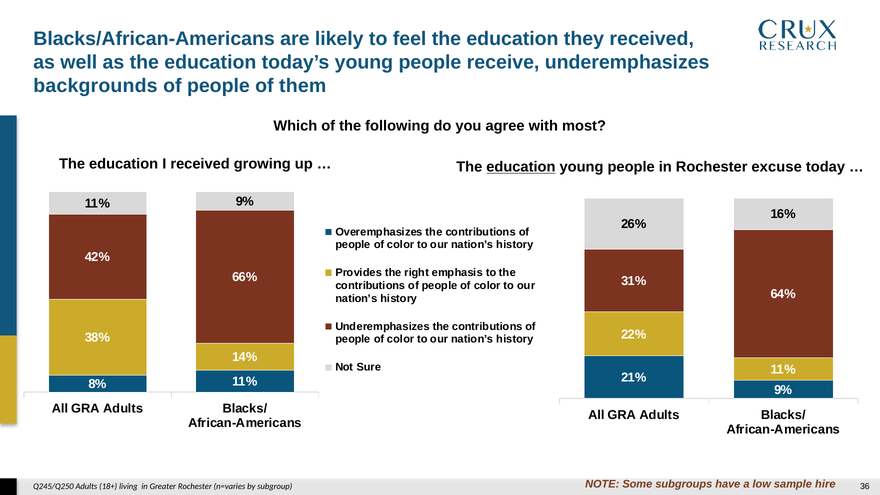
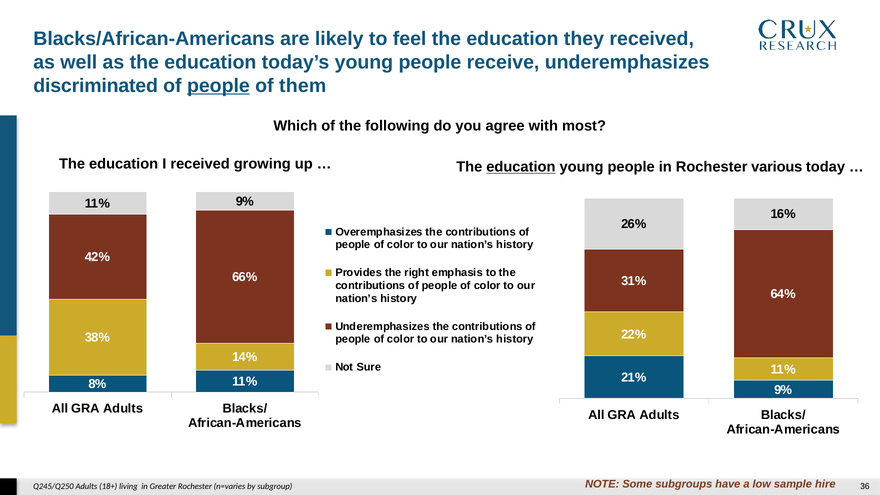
backgrounds: backgrounds -> discriminated
people at (218, 86) underline: none -> present
excuse: excuse -> various
